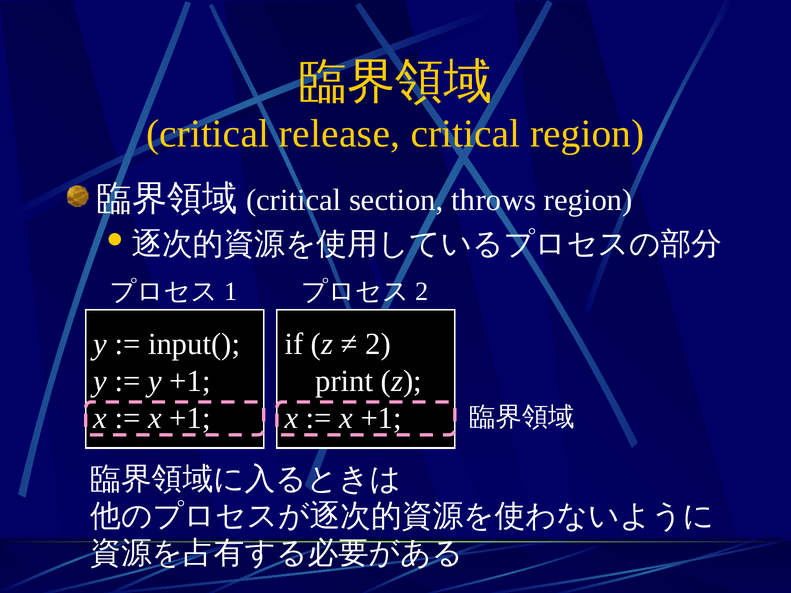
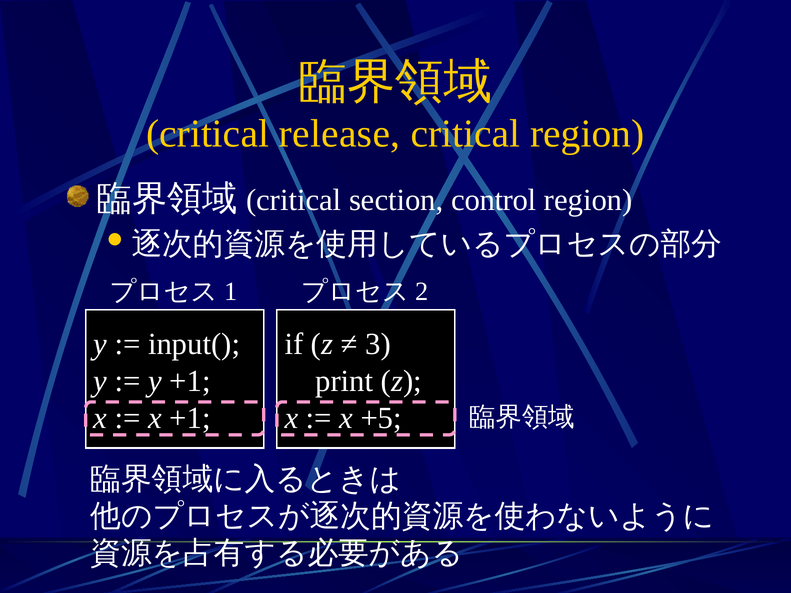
throws: throws -> control
2: 2 -> 3
+1 at (381, 418): +1 -> +5
